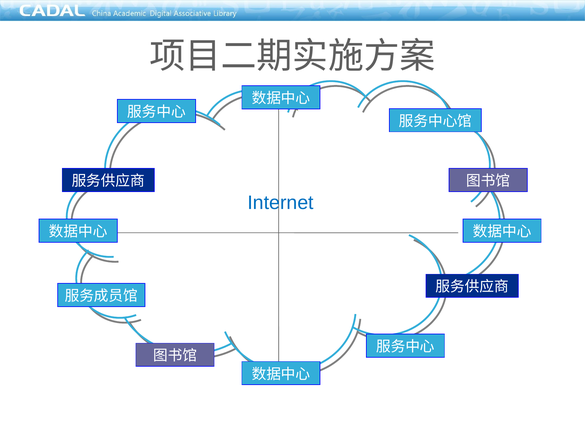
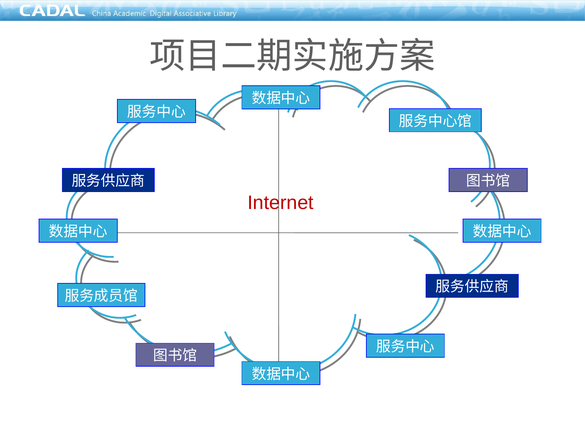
Internet colour: blue -> red
